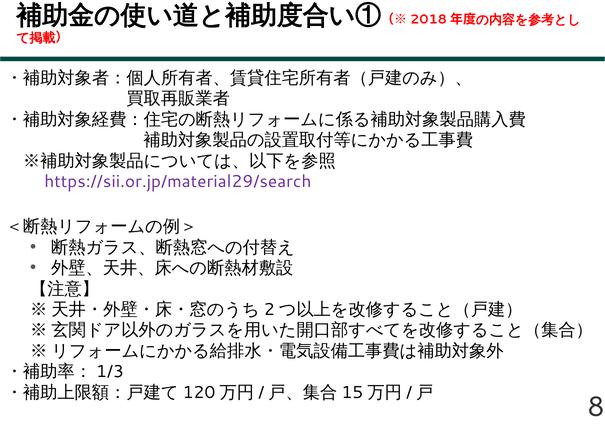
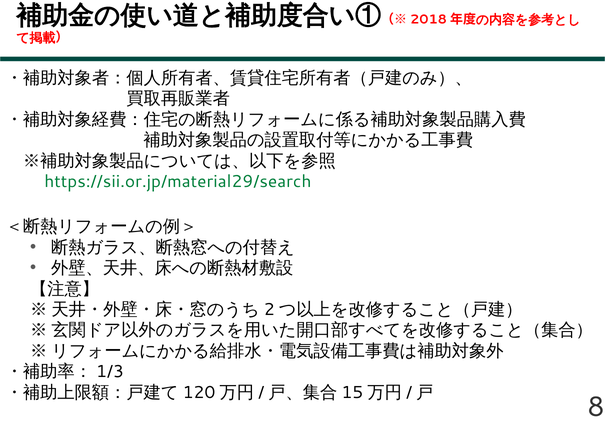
https://sii.or.jp/material29/search colour: purple -> green
